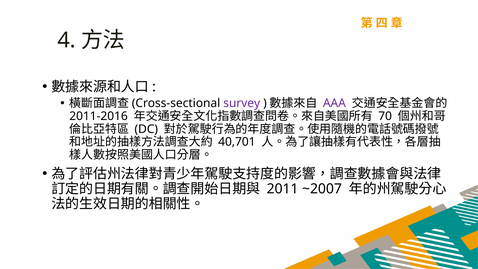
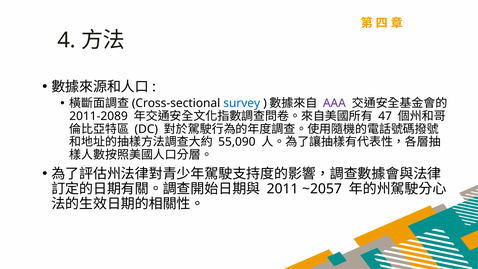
survey colour: purple -> blue
2011-2016: 2011-2016 -> 2011-2089
70: 70 -> 47
40,701: 40,701 -> 55,090
~2007: ~2007 -> ~2057
